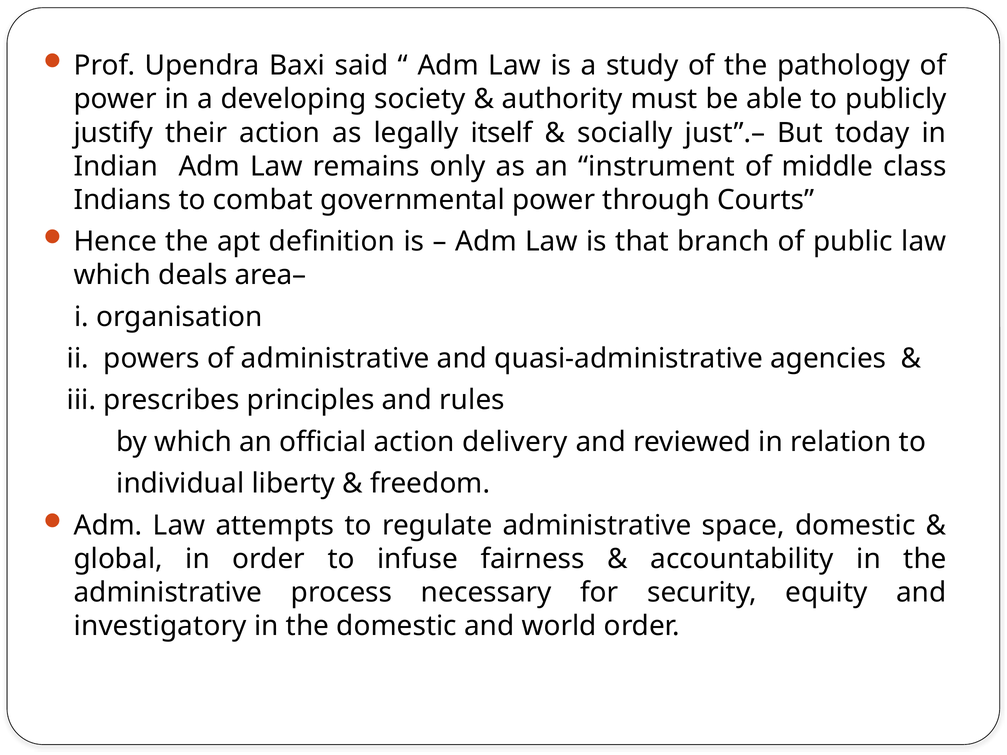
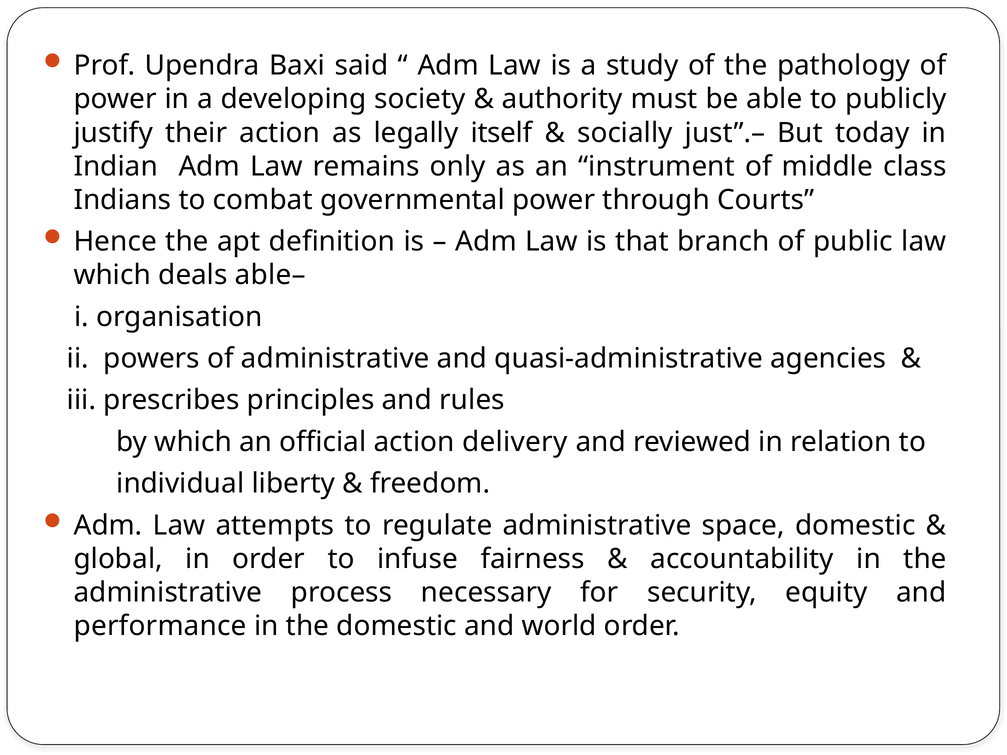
area–: area– -> able–
investigatory: investigatory -> performance
